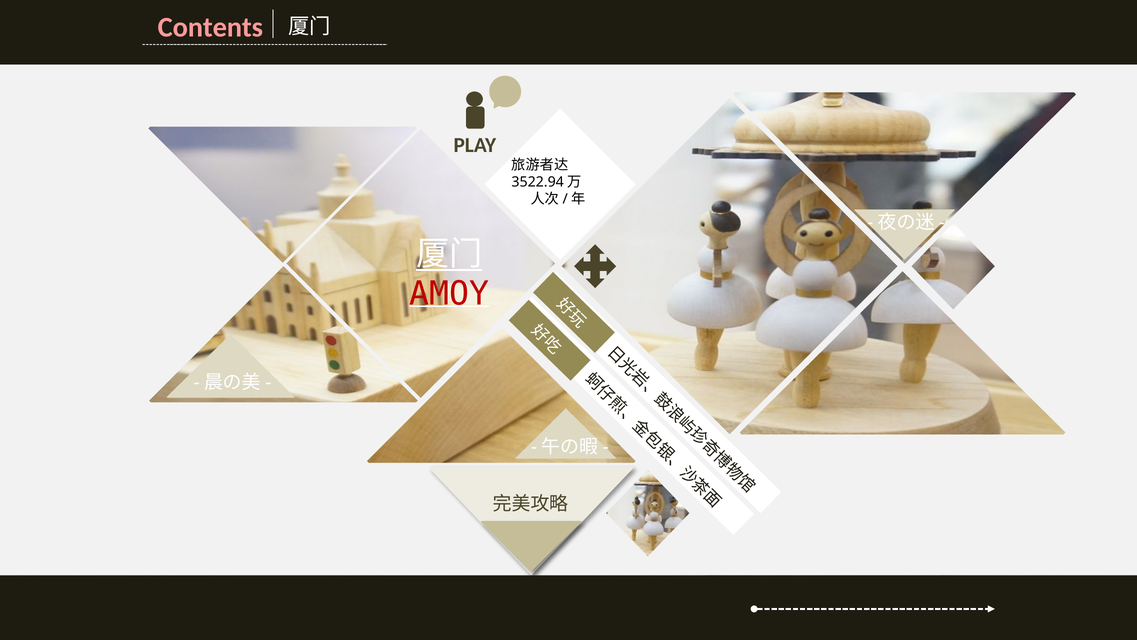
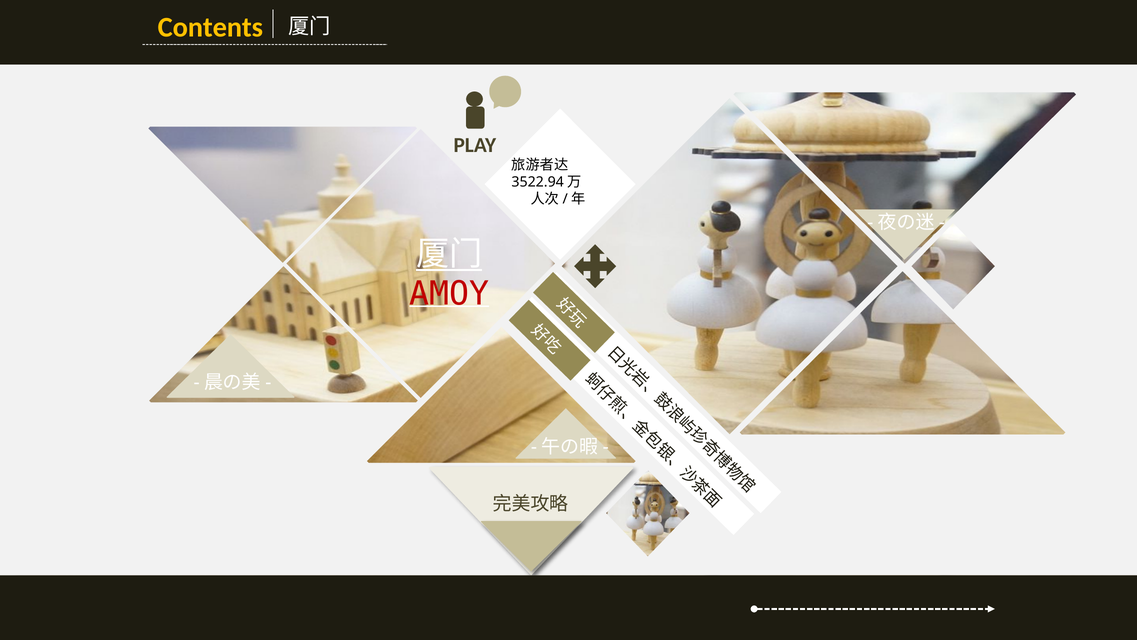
Contents colour: pink -> yellow
